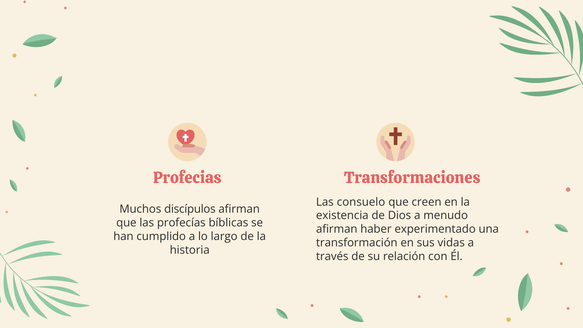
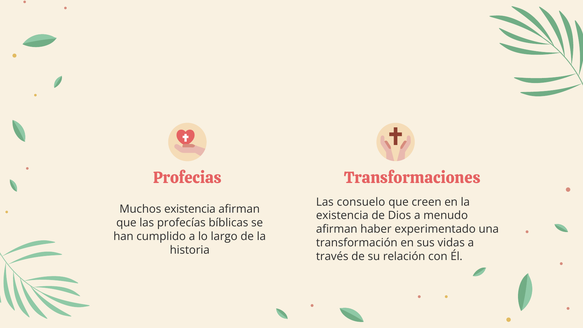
Muchos discípulos: discípulos -> existencia
